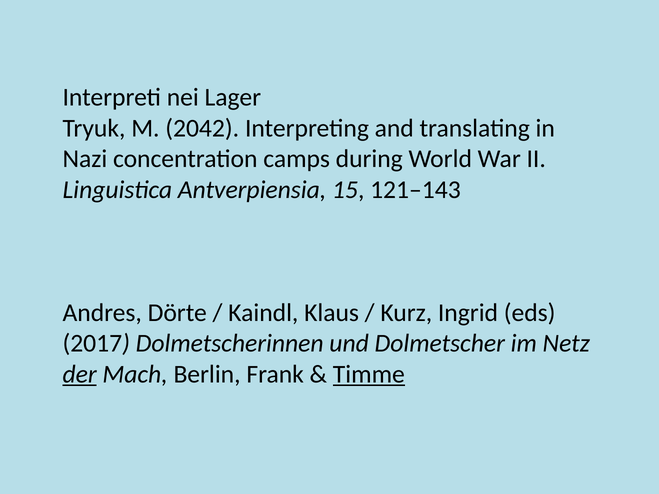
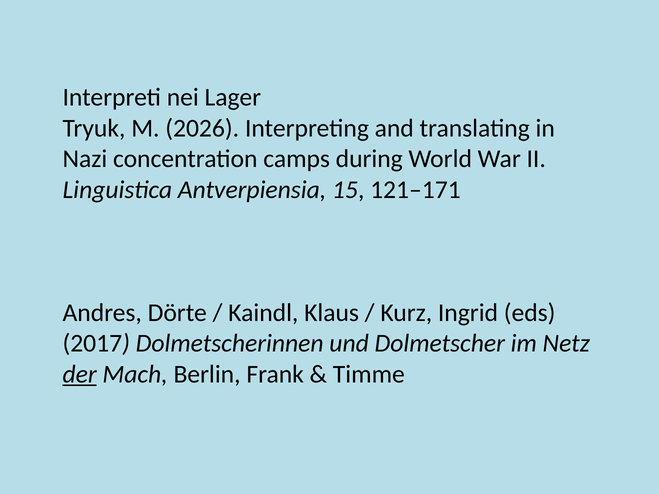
2042: 2042 -> 2026
121–143: 121–143 -> 121–171
Timme underline: present -> none
